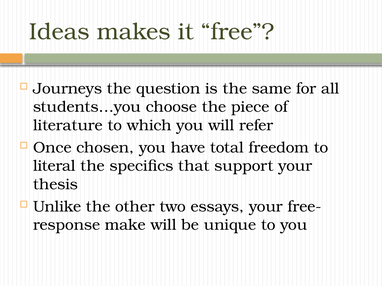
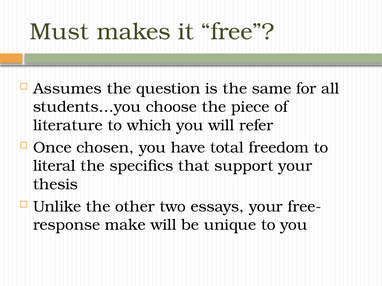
Ideas: Ideas -> Must
Journeys: Journeys -> Assumes
